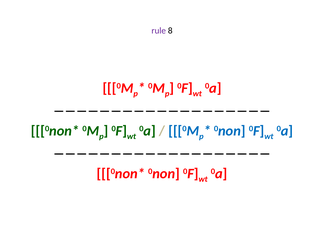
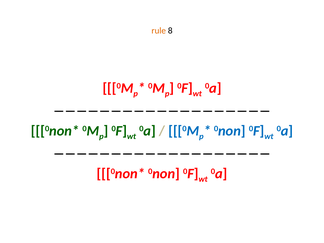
rule colour: purple -> orange
